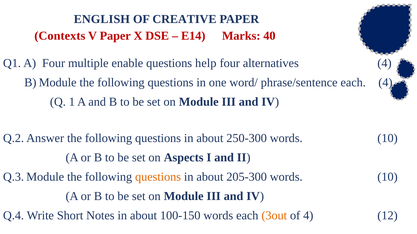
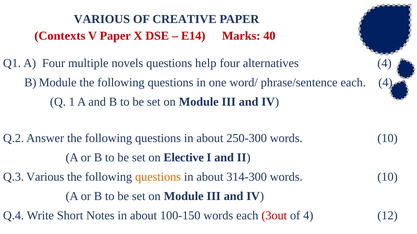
ENGLISH at (102, 19): ENGLISH -> VARIOUS
enable: enable -> novels
Aspects: Aspects -> Elective
Q.3 Module: Module -> Various
205-300: 205-300 -> 314-300
3out colour: orange -> red
